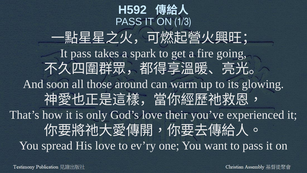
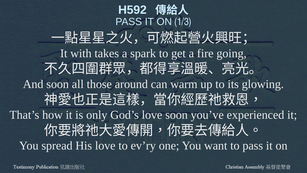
It pass: pass -> with
love their: their -> soon
